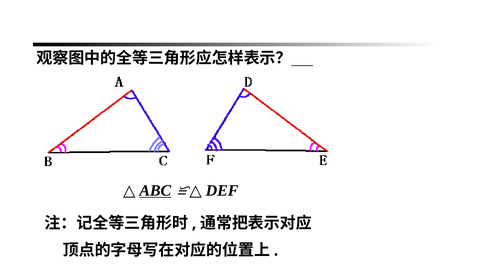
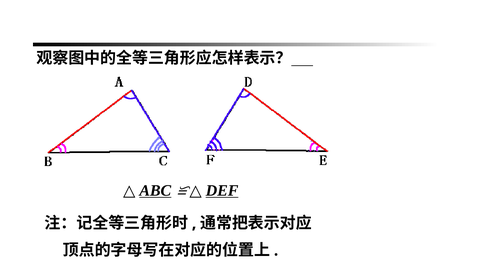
DEF underline: none -> present
